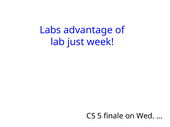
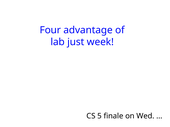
Labs: Labs -> Four
